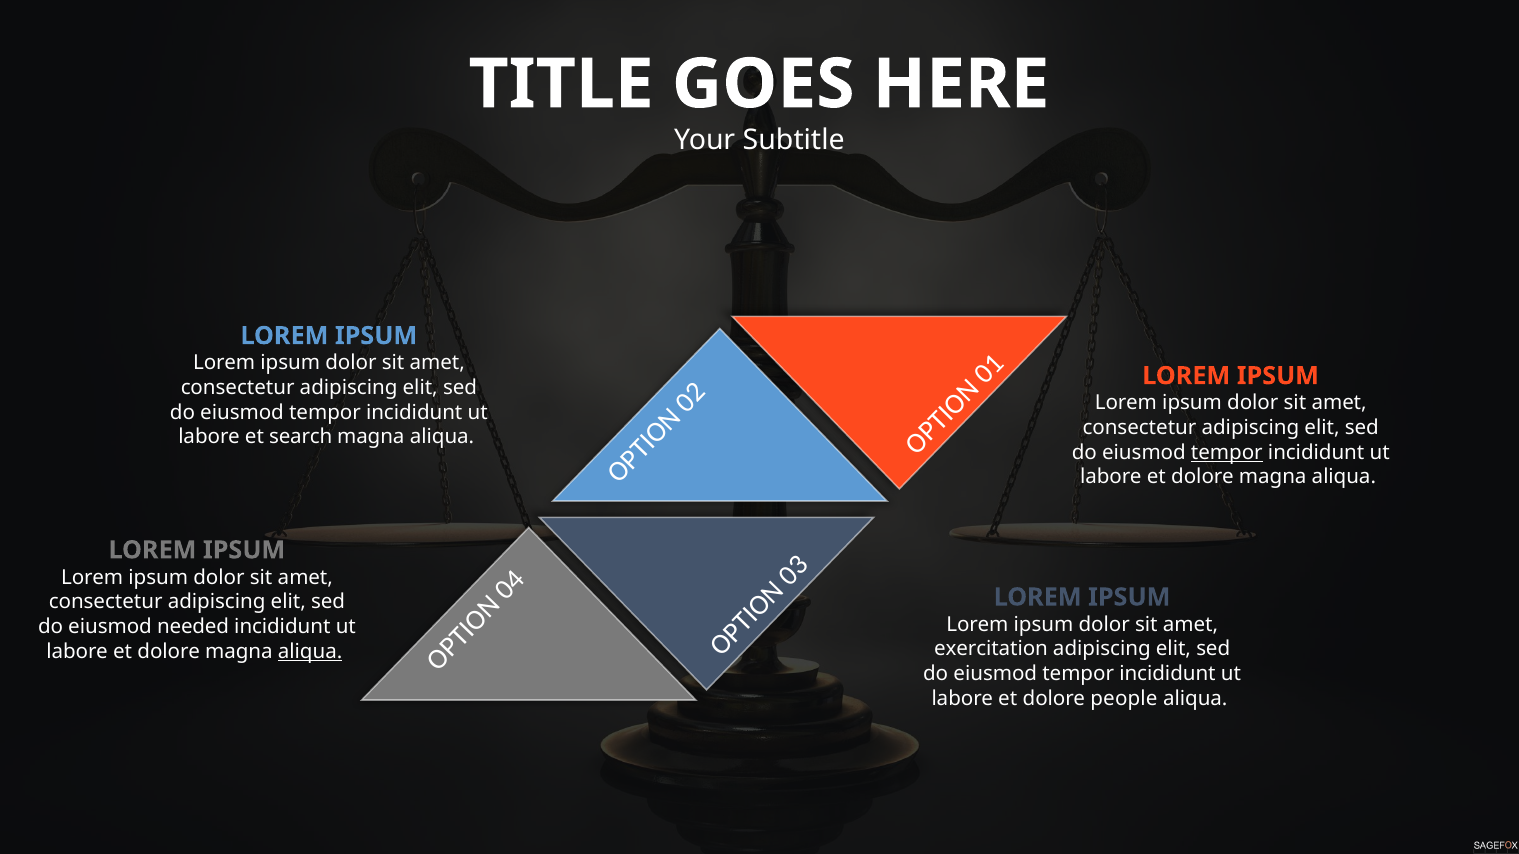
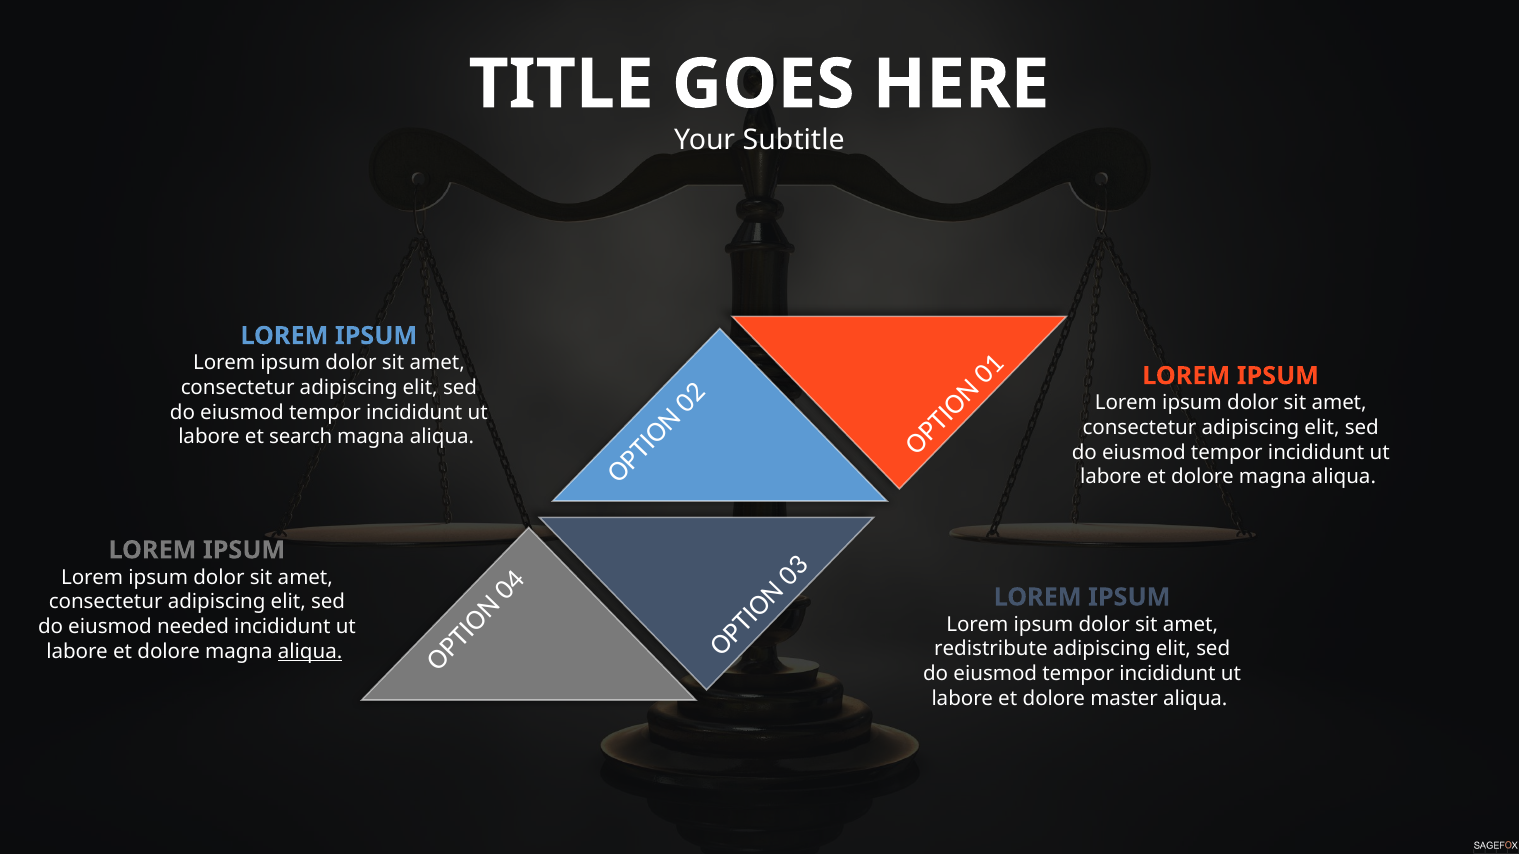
tempor at (1227, 453) underline: present -> none
exercitation: exercitation -> redistribute
people: people -> master
